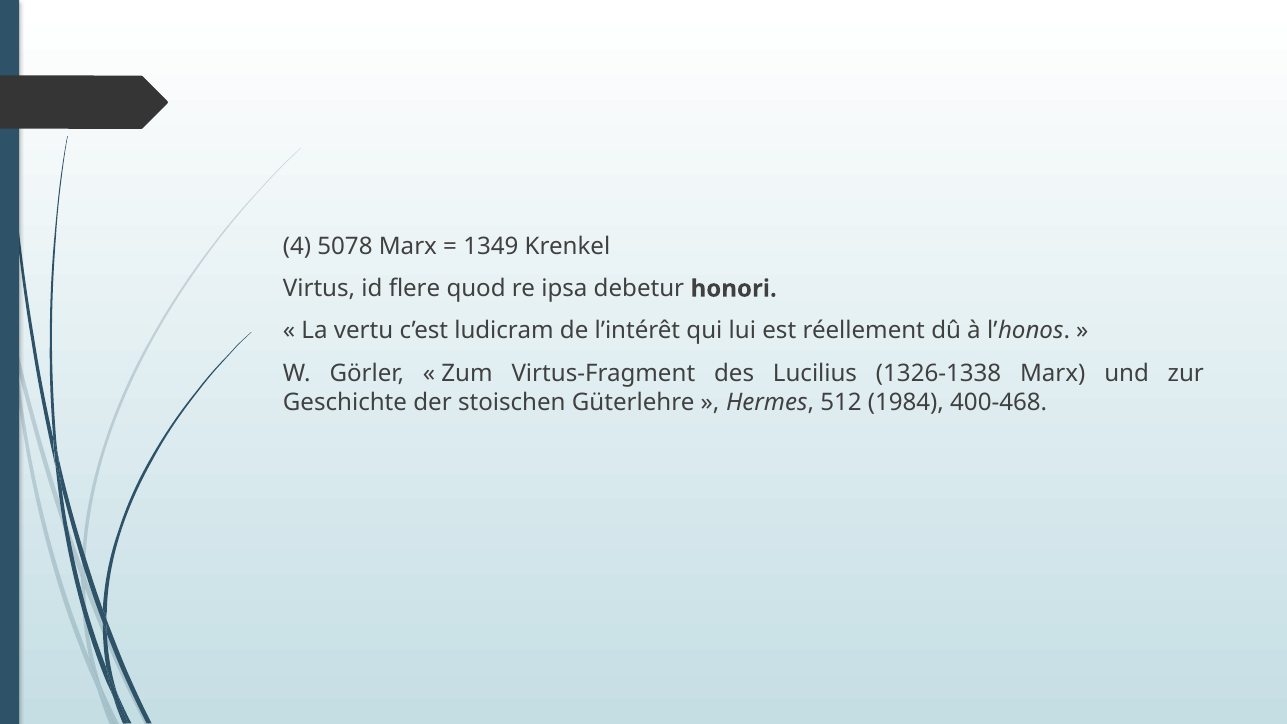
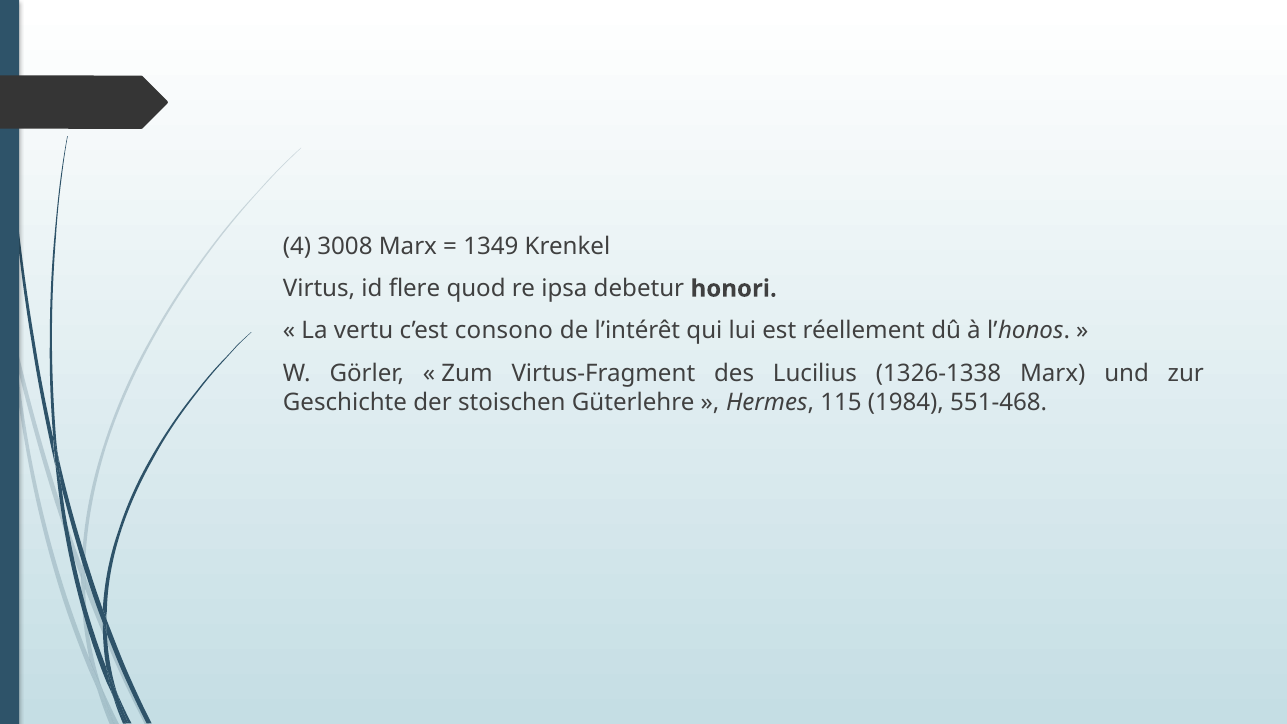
5078: 5078 -> 3008
ludicram: ludicram -> consono
512: 512 -> 115
400-468: 400-468 -> 551-468
